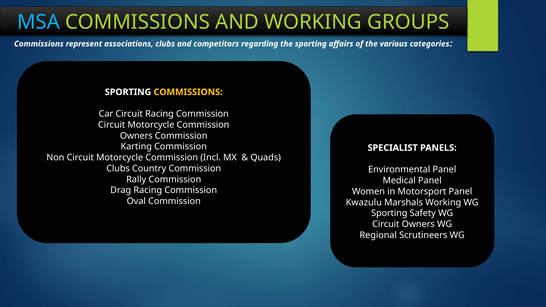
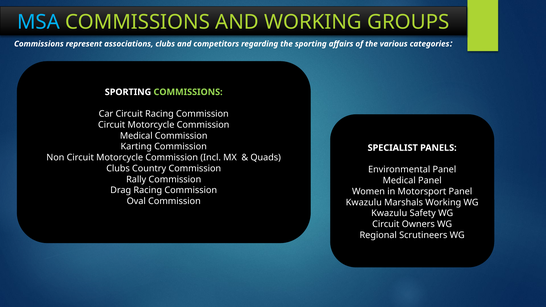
COMMISSIONS at (188, 92) colour: yellow -> light green
Owners at (136, 136): Owners -> Medical
Sporting at (389, 213): Sporting -> Kwazulu
